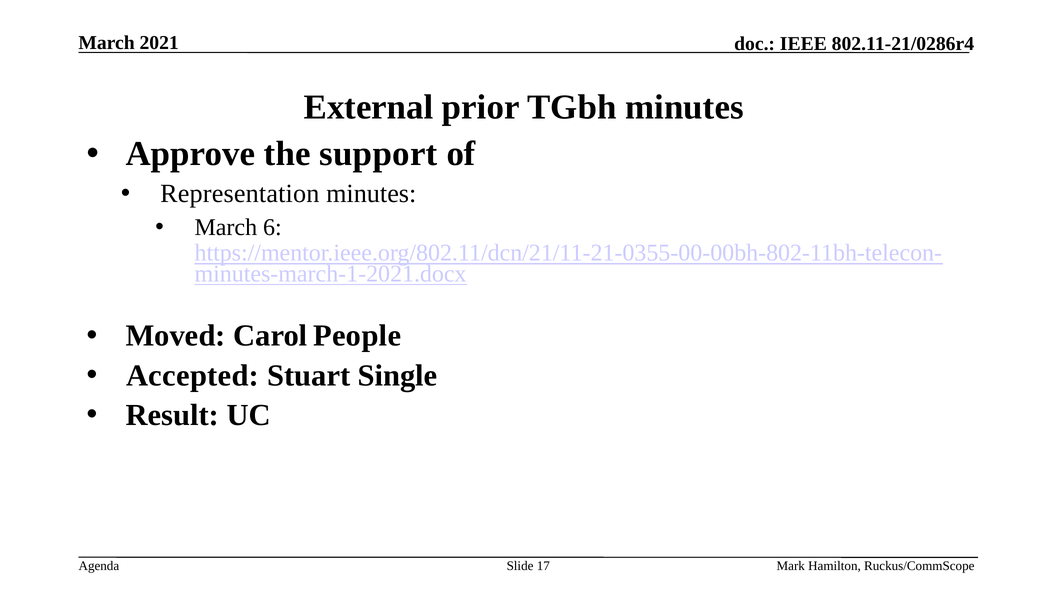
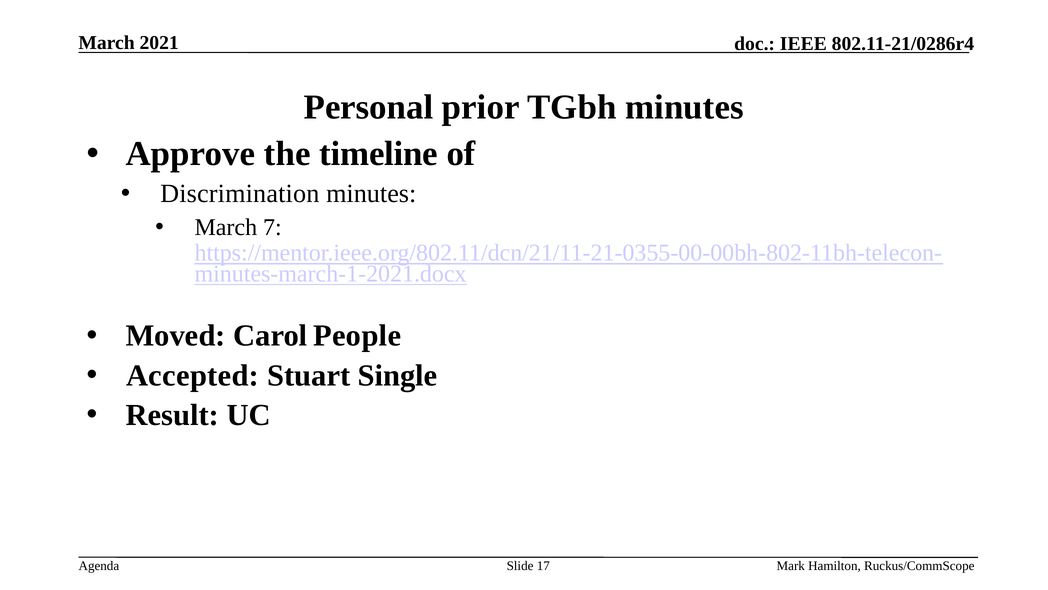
External: External -> Personal
support: support -> timeline
Representation: Representation -> Discrimination
6: 6 -> 7
